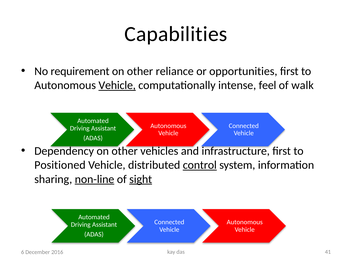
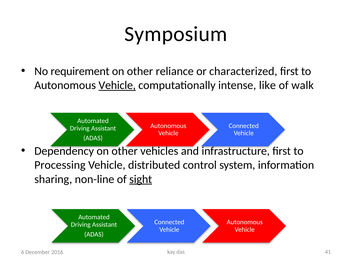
Capabilities: Capabilities -> Symposium
opportunities: opportunities -> characterized
feel: feel -> like
Positioned: Positioned -> Processing
control underline: present -> none
non-line underline: present -> none
